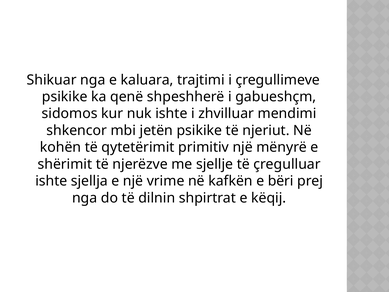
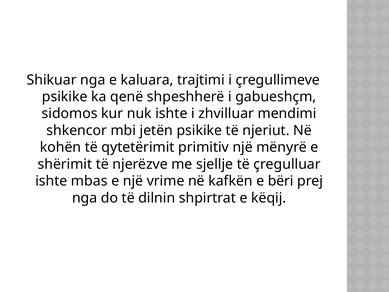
sjellja: sjellja -> mbas
